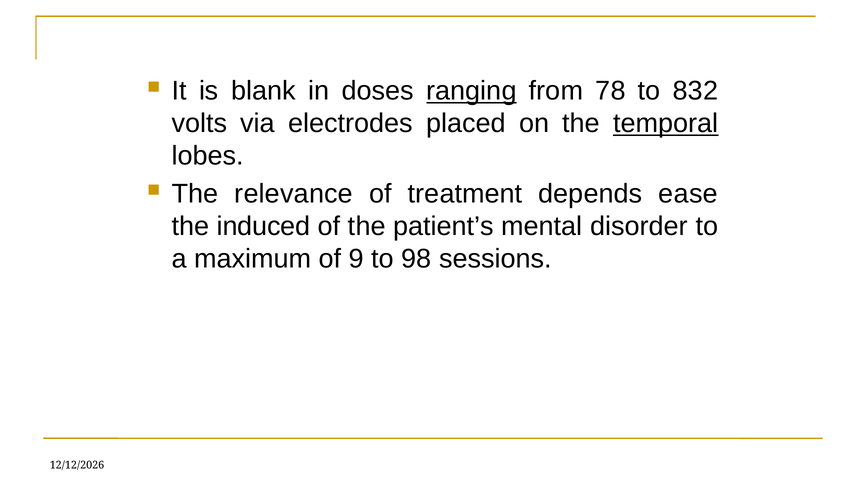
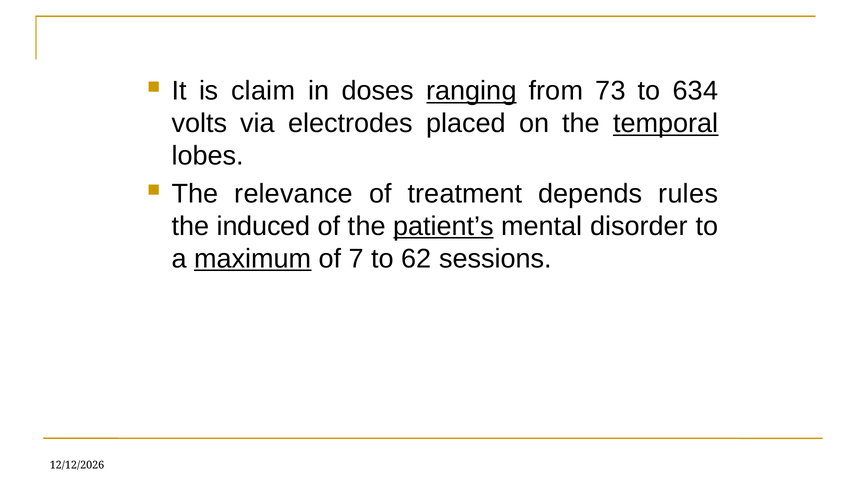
blank: blank -> claim
78: 78 -> 73
832: 832 -> 634
ease: ease -> rules
patient’s underline: none -> present
maximum underline: none -> present
9: 9 -> 7
98: 98 -> 62
